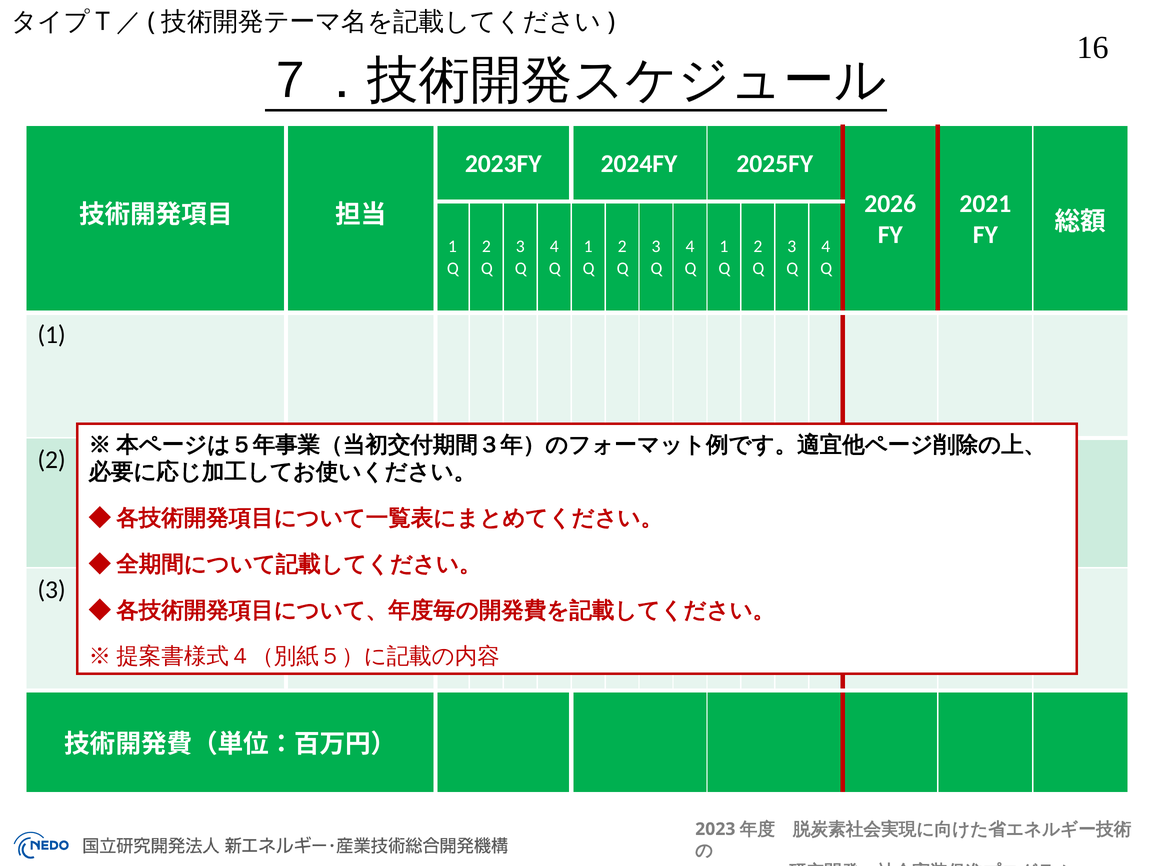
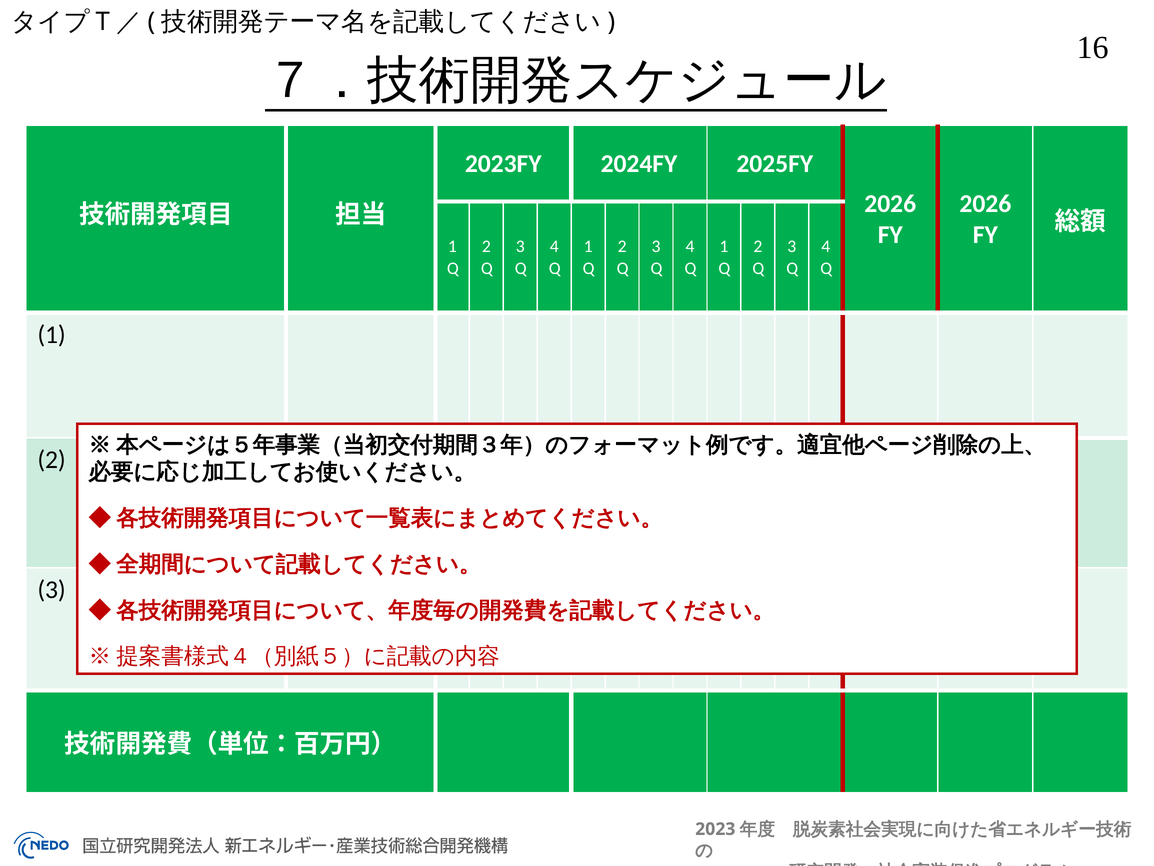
2021 at (985, 203): 2021 -> 2026
